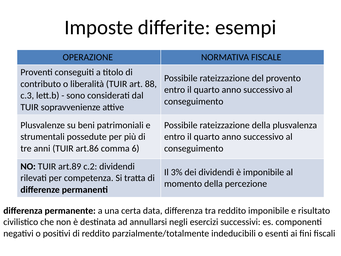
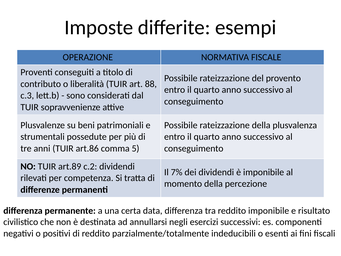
6: 6 -> 5
3%: 3% -> 7%
